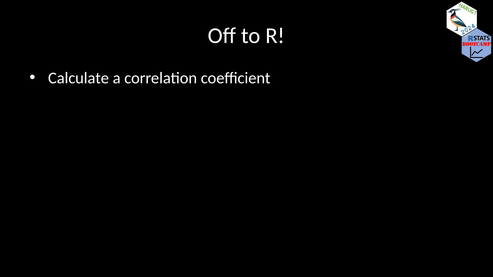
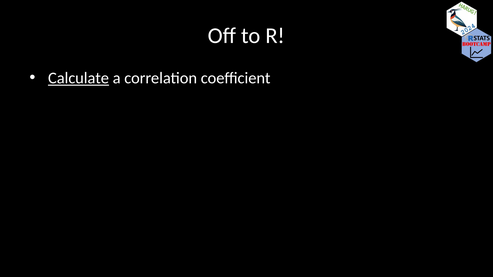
Calculate underline: none -> present
